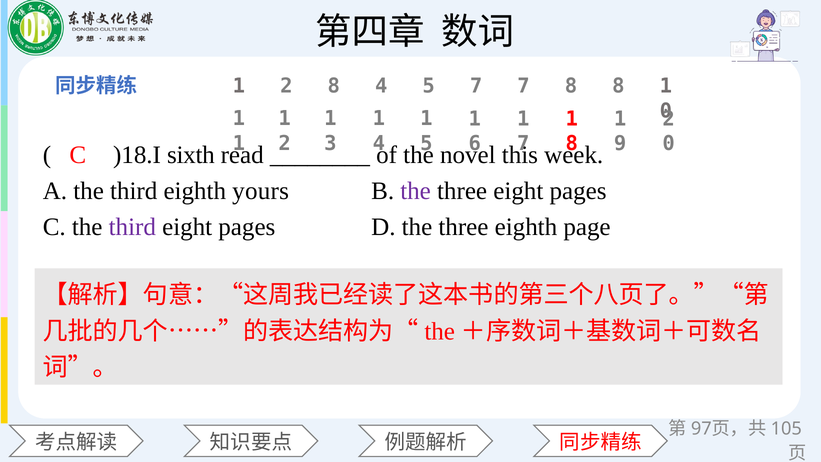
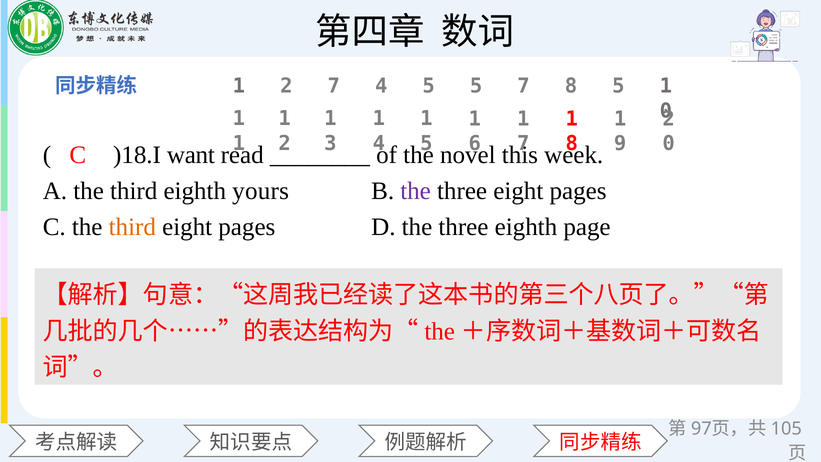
2 8: 8 -> 7
5 7: 7 -> 5
8 8: 8 -> 5
sixth: sixth -> want
third at (132, 227) colour: purple -> orange
